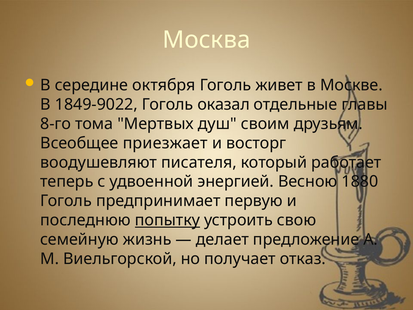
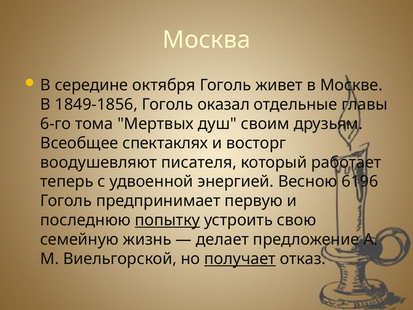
1849-9022: 1849-9022 -> 1849-1856
8-го: 8-го -> 6-го
приезжает: приезжает -> спектаклях
1880: 1880 -> 6196
получает underline: none -> present
